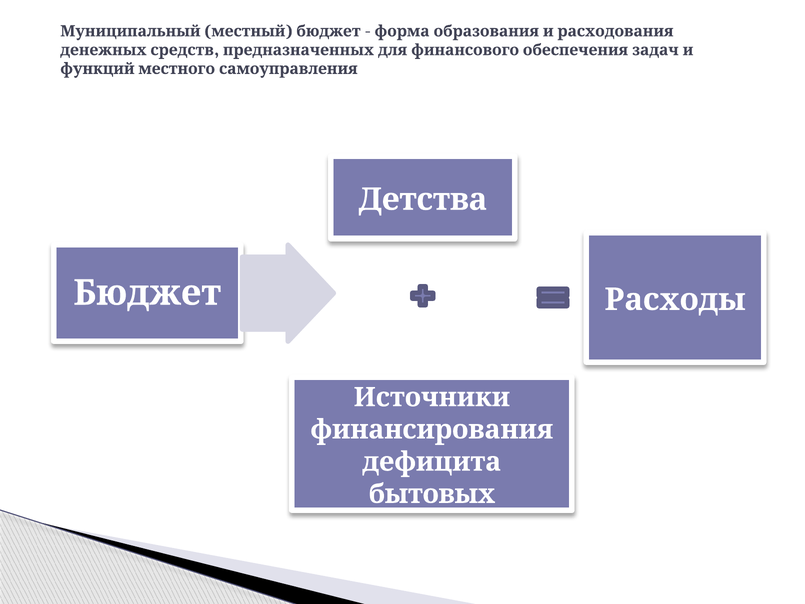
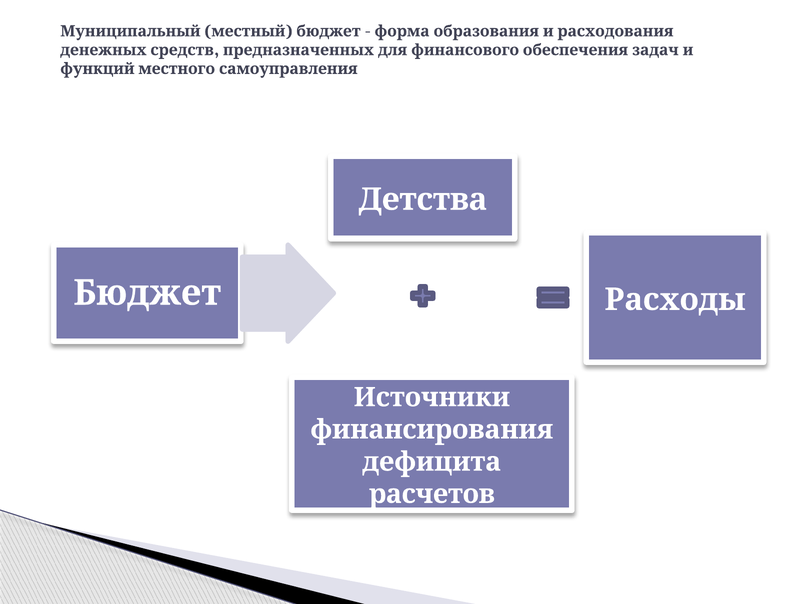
бытовых: бытовых -> расчетов
